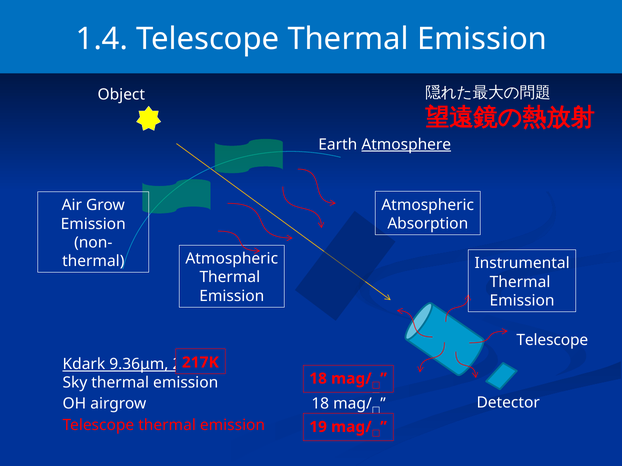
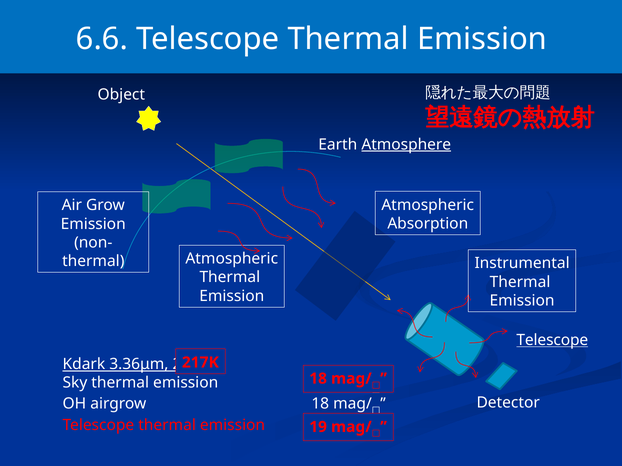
1.4: 1.4 -> 6.6
Telescope at (552, 340) underline: none -> present
9.36μm: 9.36μm -> 3.36μm
